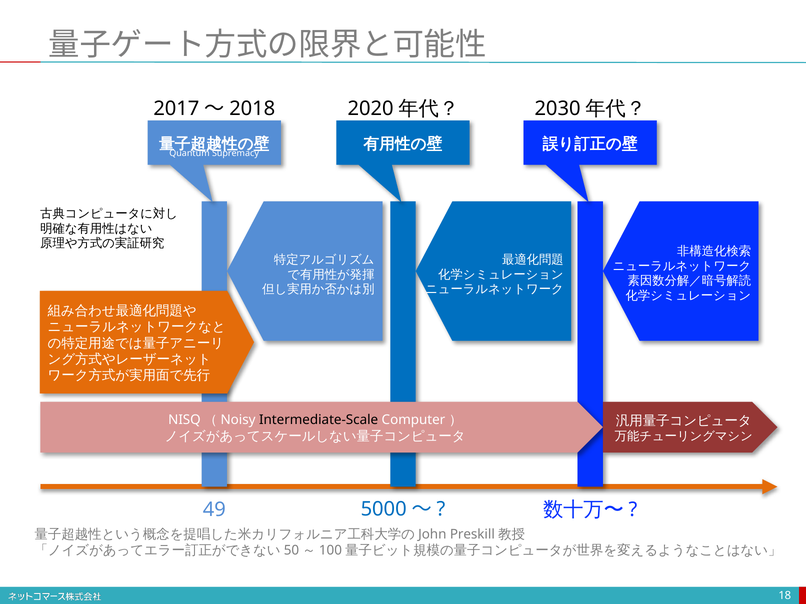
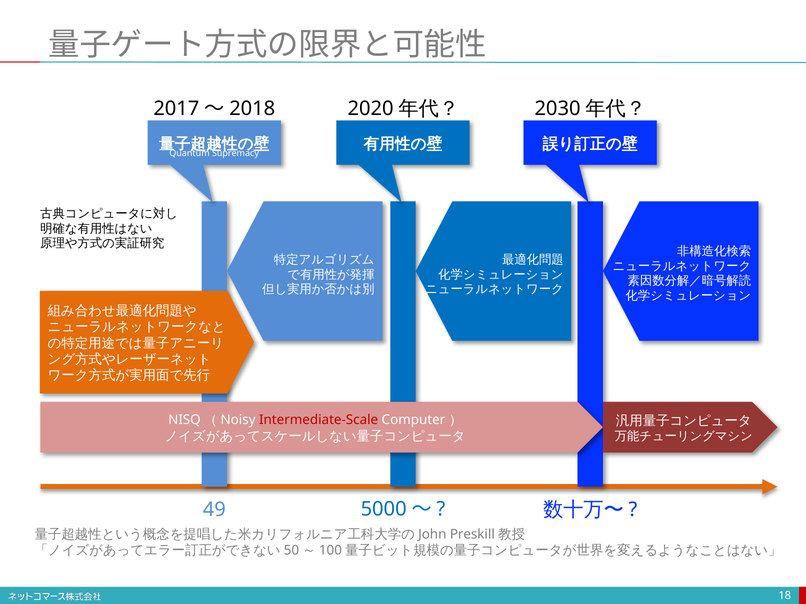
Intermediate-Scale colour: black -> red
